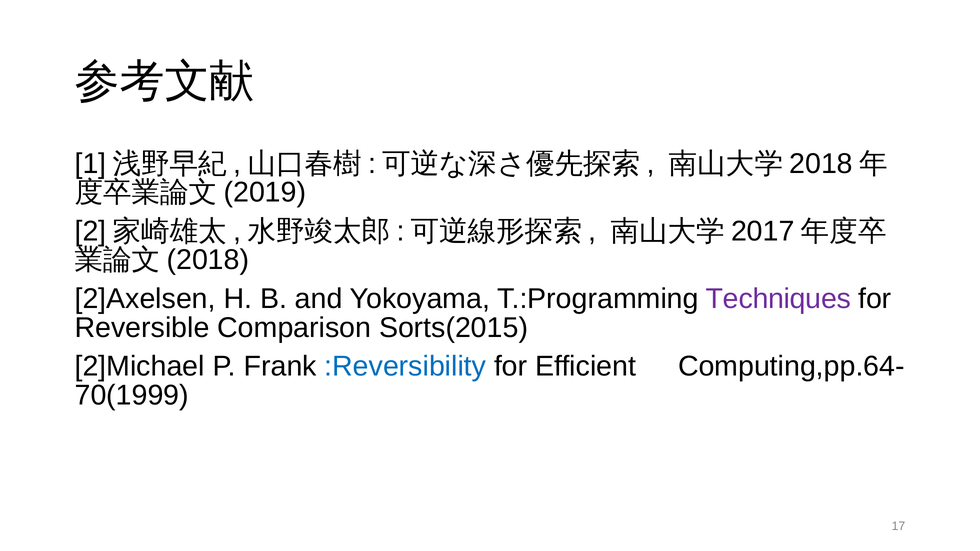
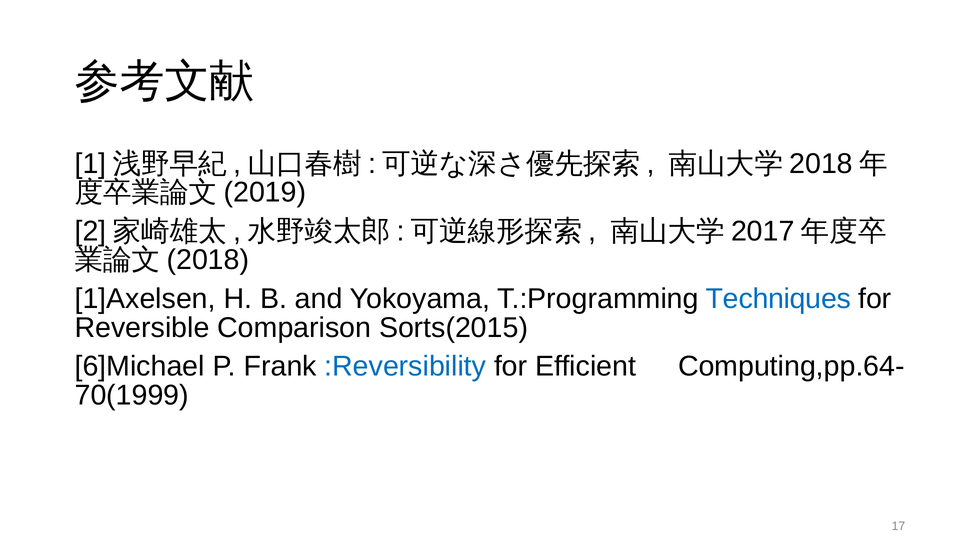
2]Axelsen: 2]Axelsen -> 1]Axelsen
Techniques colour: purple -> blue
2]Michael: 2]Michael -> 6]Michael
